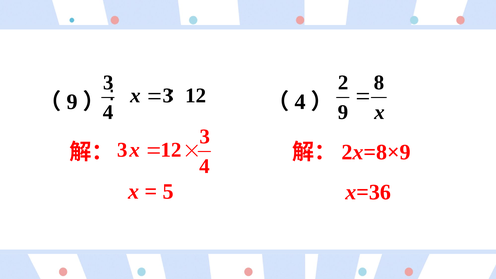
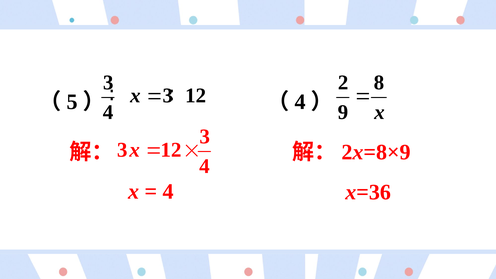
9 at (72, 102): 9 -> 5
5 at (168, 192): 5 -> 4
